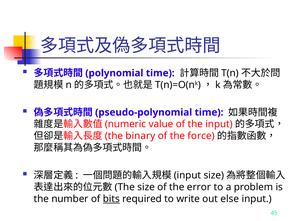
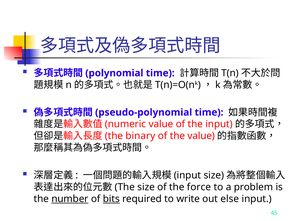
the force: force -> value
error: error -> force
number underline: none -> present
